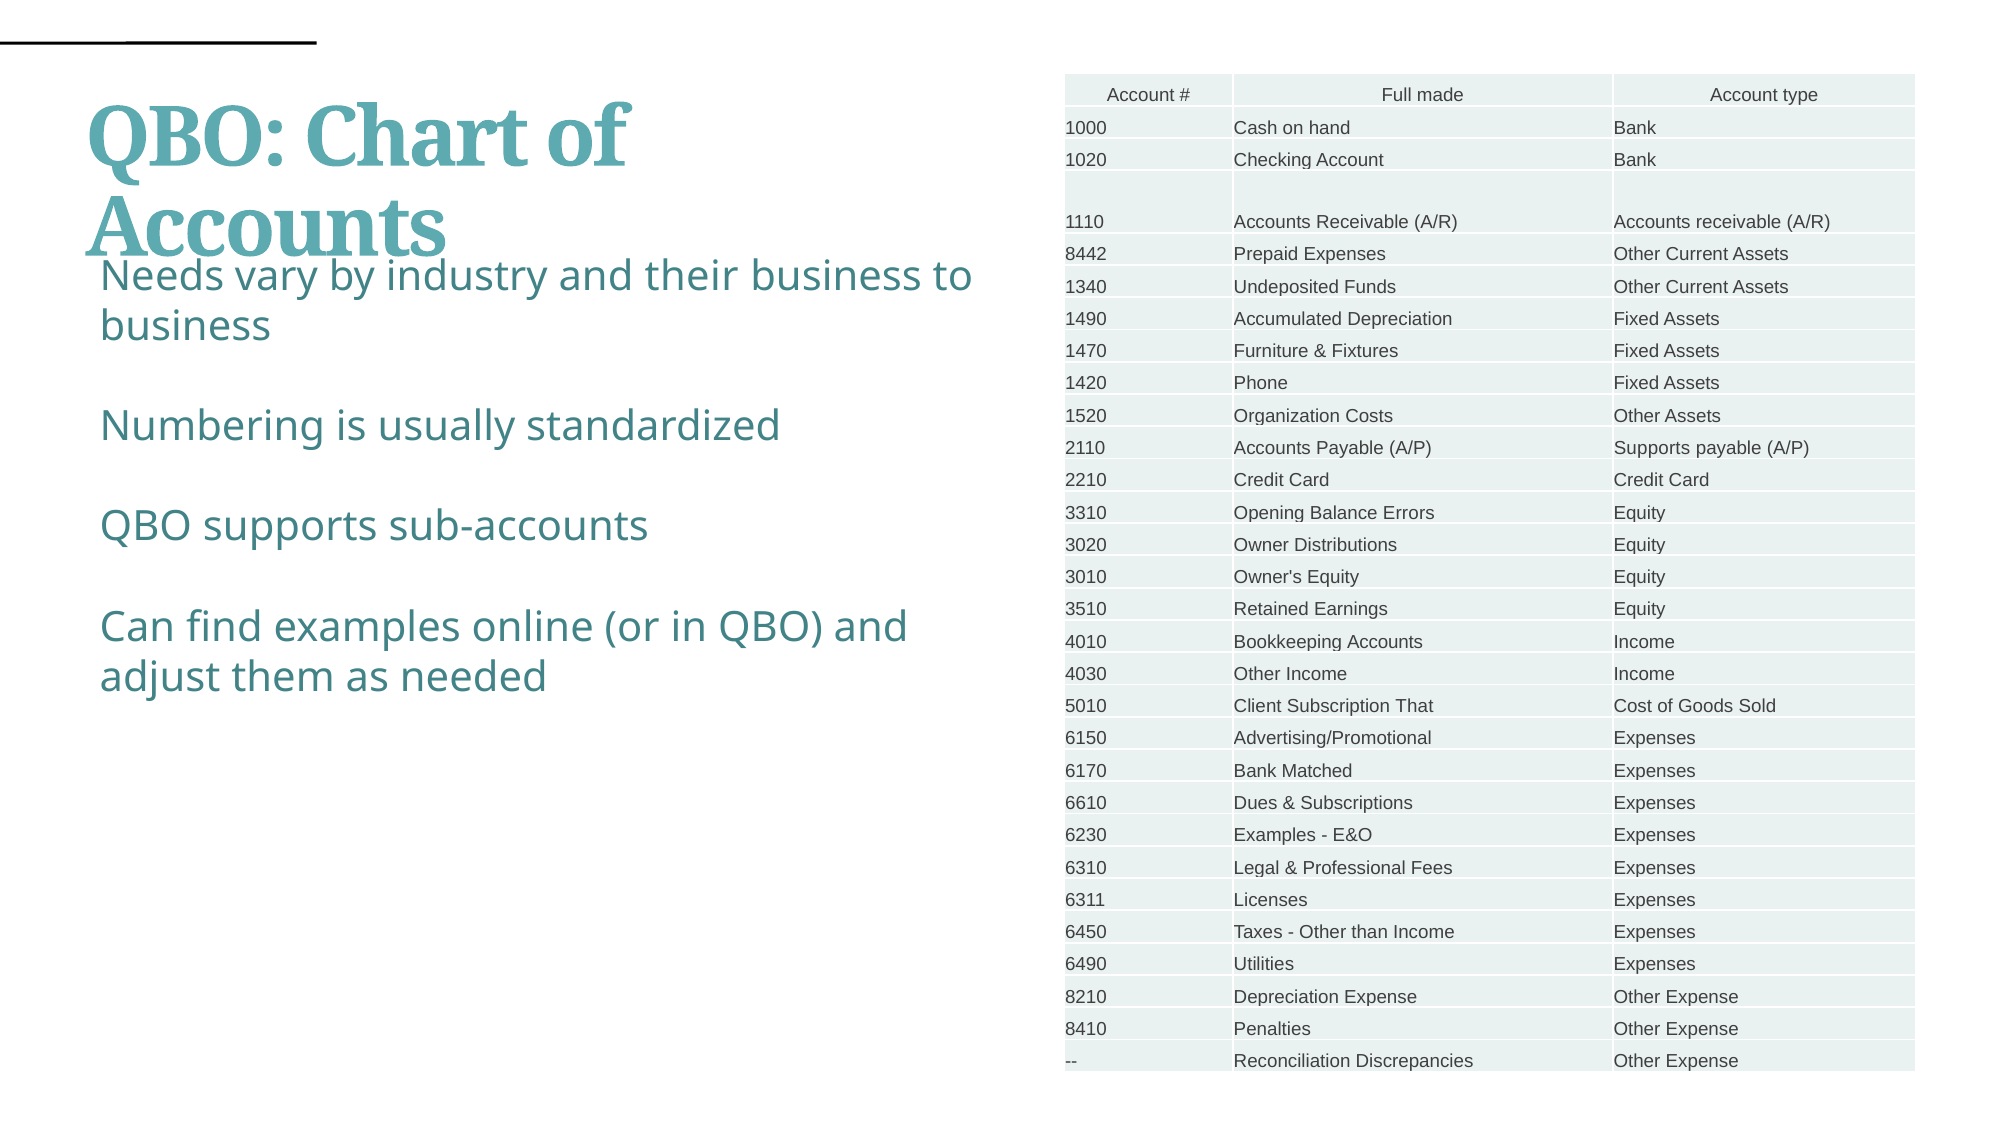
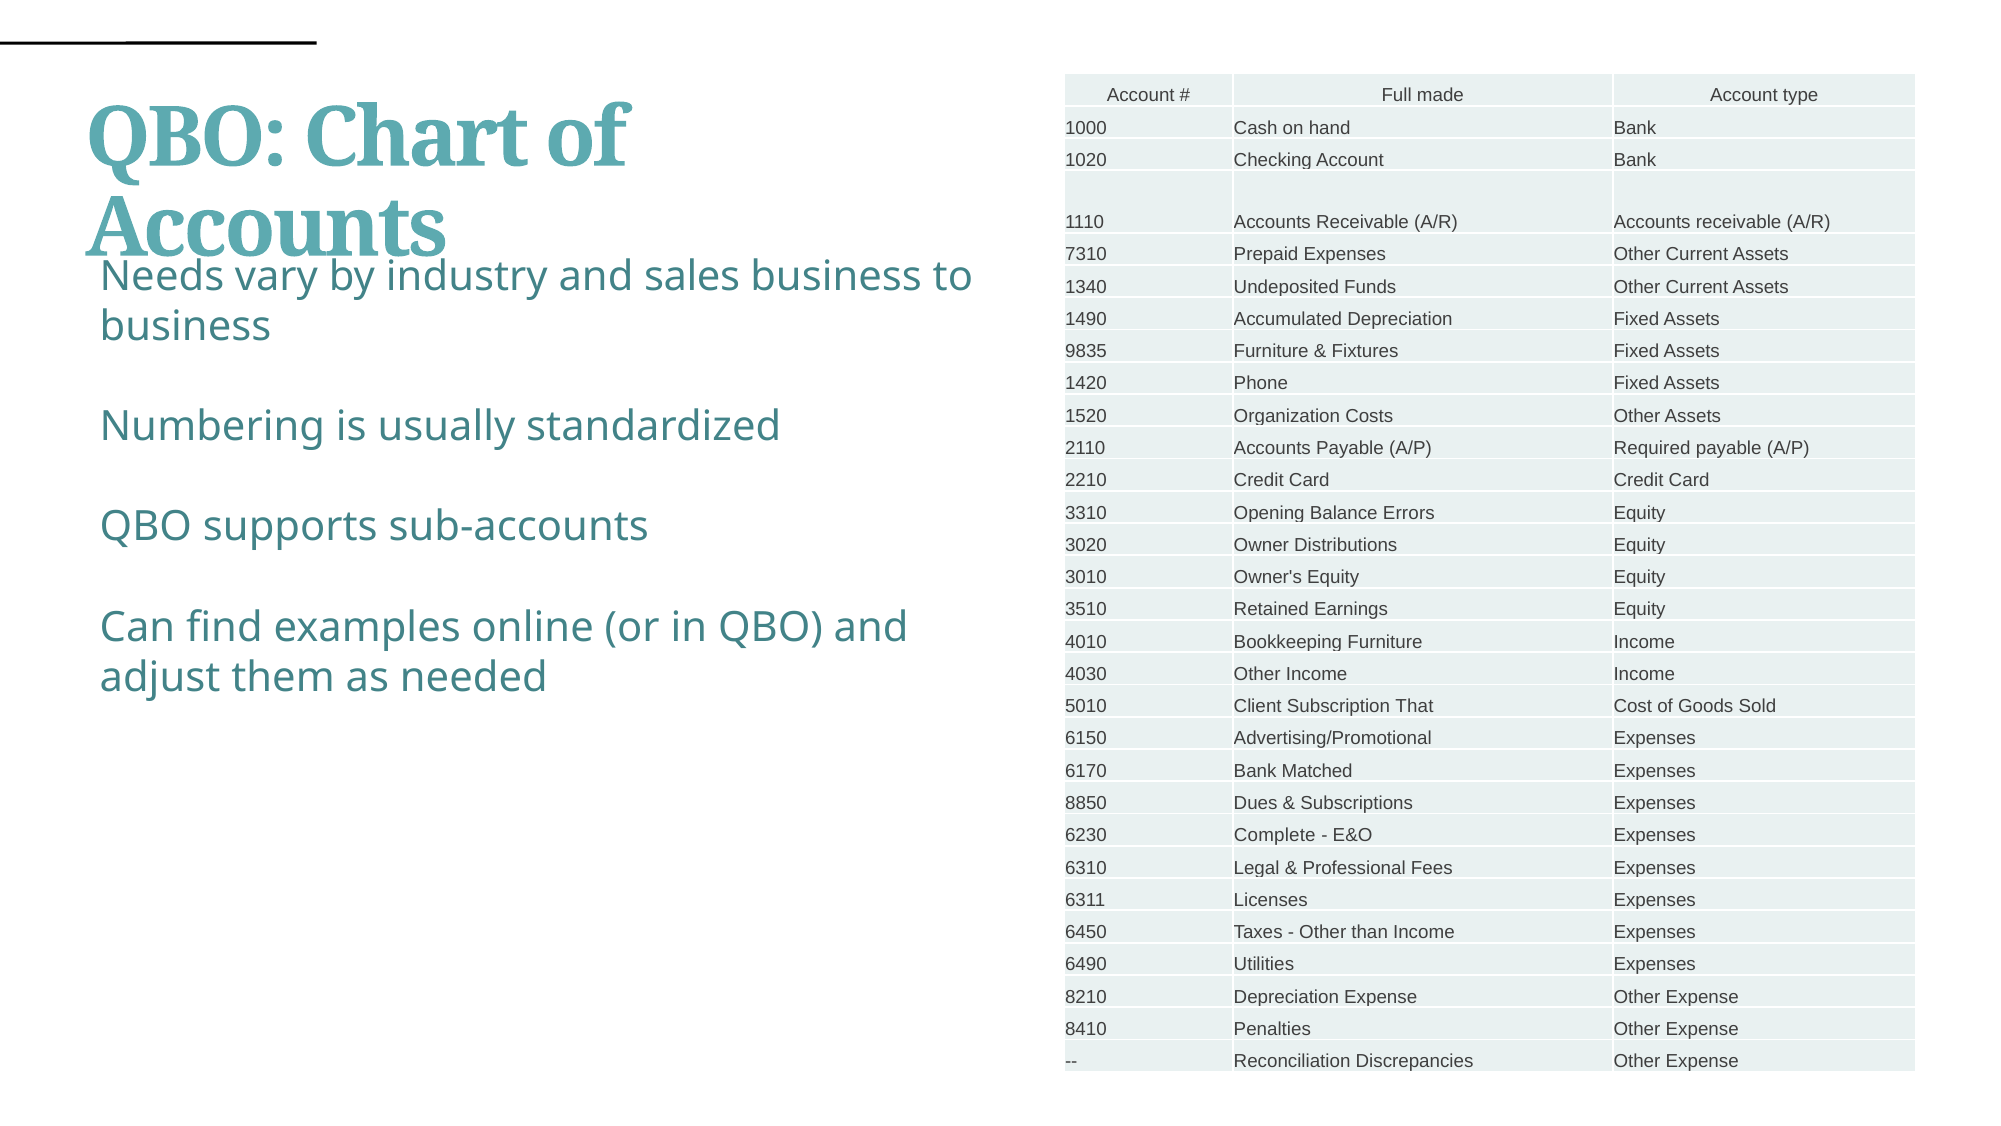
8442: 8442 -> 7310
their: their -> sales
1470: 1470 -> 9835
A/P Supports: Supports -> Required
Bookkeeping Accounts: Accounts -> Furniture
6610: 6610 -> 8850
6230 Examples: Examples -> Complete
